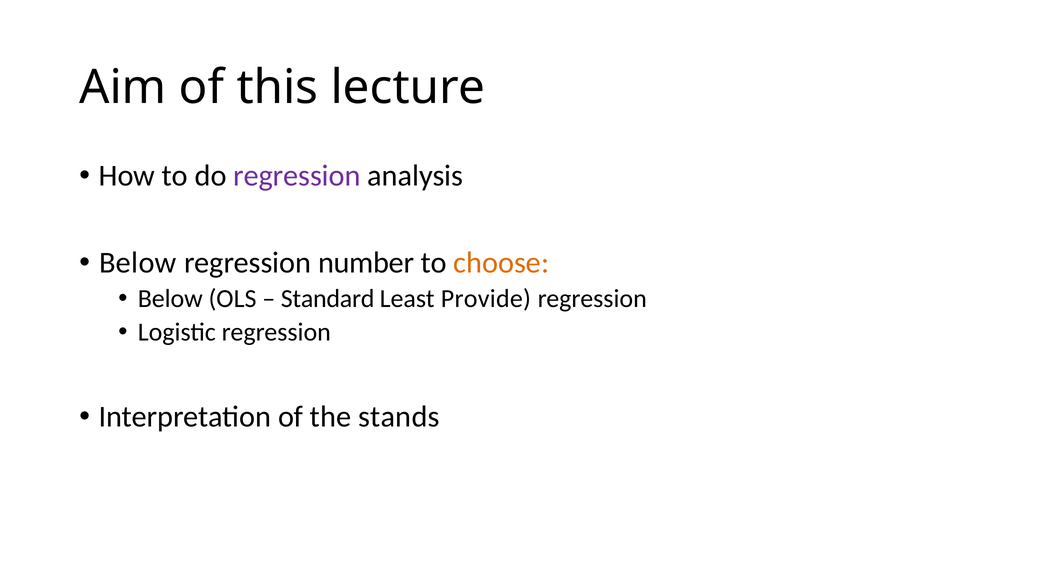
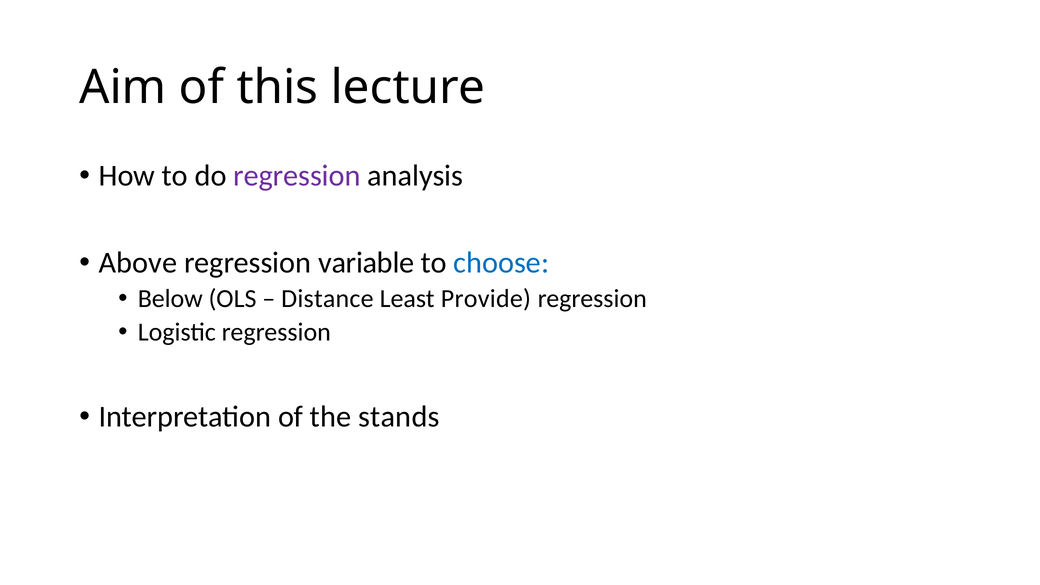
Below at (138, 263): Below -> Above
number: number -> variable
choose colour: orange -> blue
Standard: Standard -> Distance
